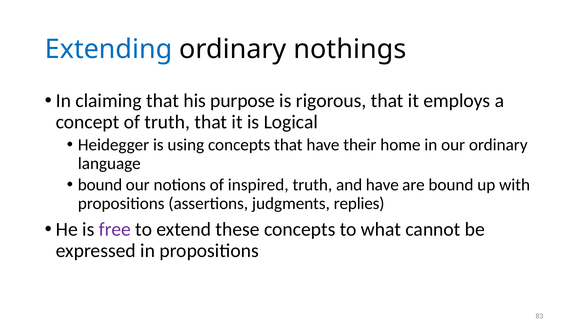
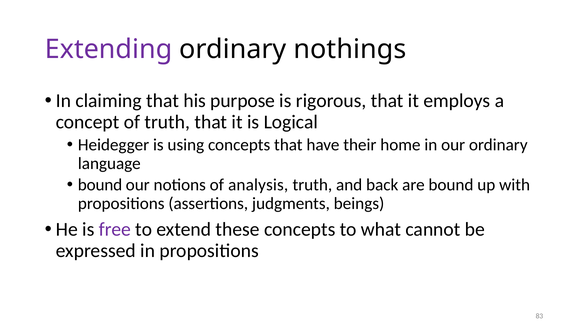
Extending colour: blue -> purple
inspired: inspired -> analysis
and have: have -> back
replies: replies -> beings
